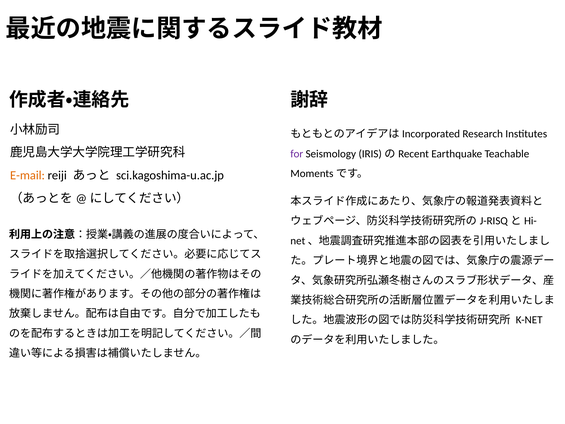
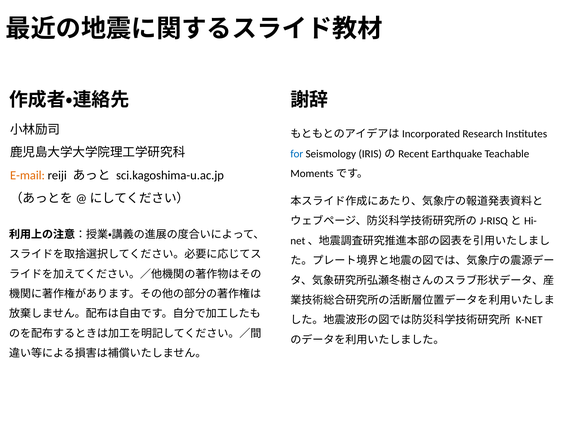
for colour: purple -> blue
